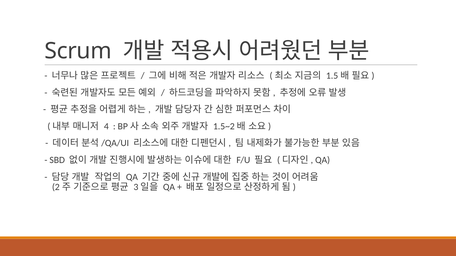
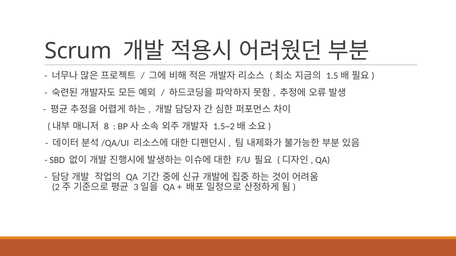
4: 4 -> 8
